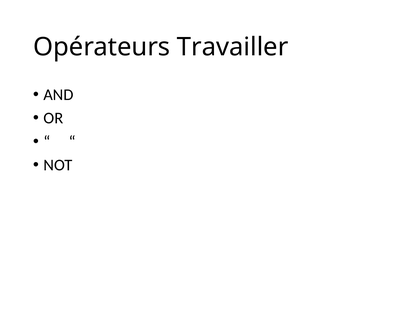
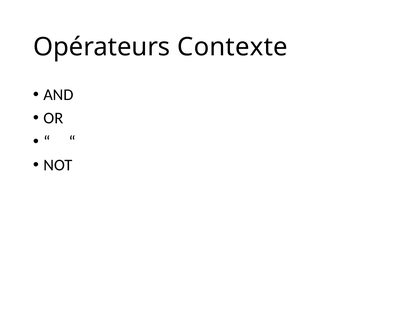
Travailler: Travailler -> Contexte
